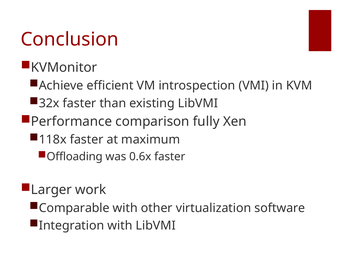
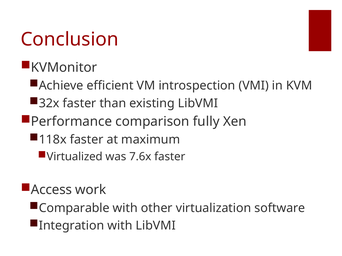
Offloading: Offloading -> Virtualized
0.6x: 0.6x -> 7.6x
Larger: Larger -> Access
